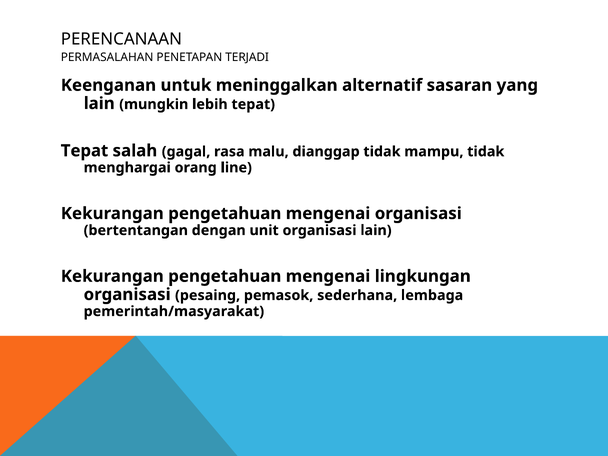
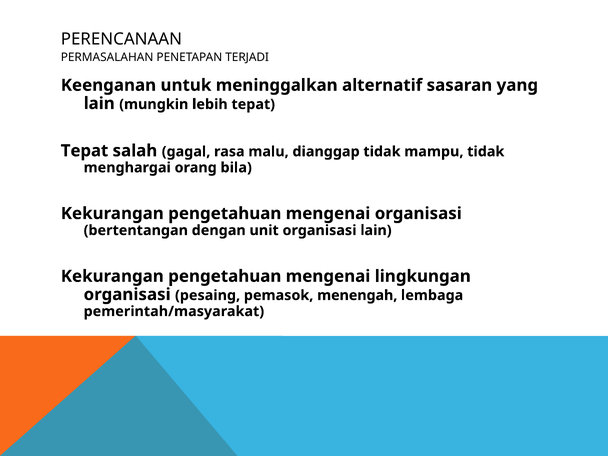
line: line -> bila
sederhana: sederhana -> menengah
